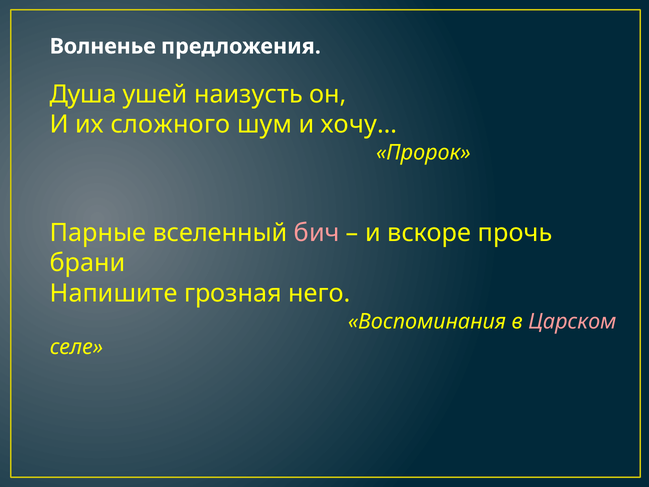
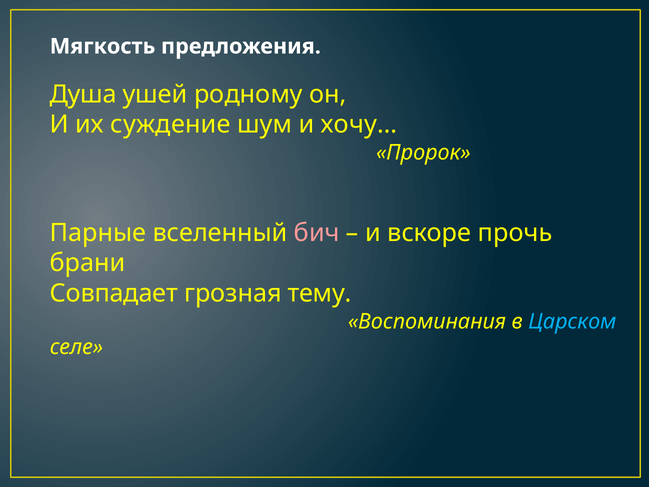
Волненье: Волненье -> Мягкость
наизусть: наизусть -> родному
сложного: сложного -> суждение
Напишите: Напишите -> Совпадает
него: него -> тему
Царском colour: pink -> light blue
